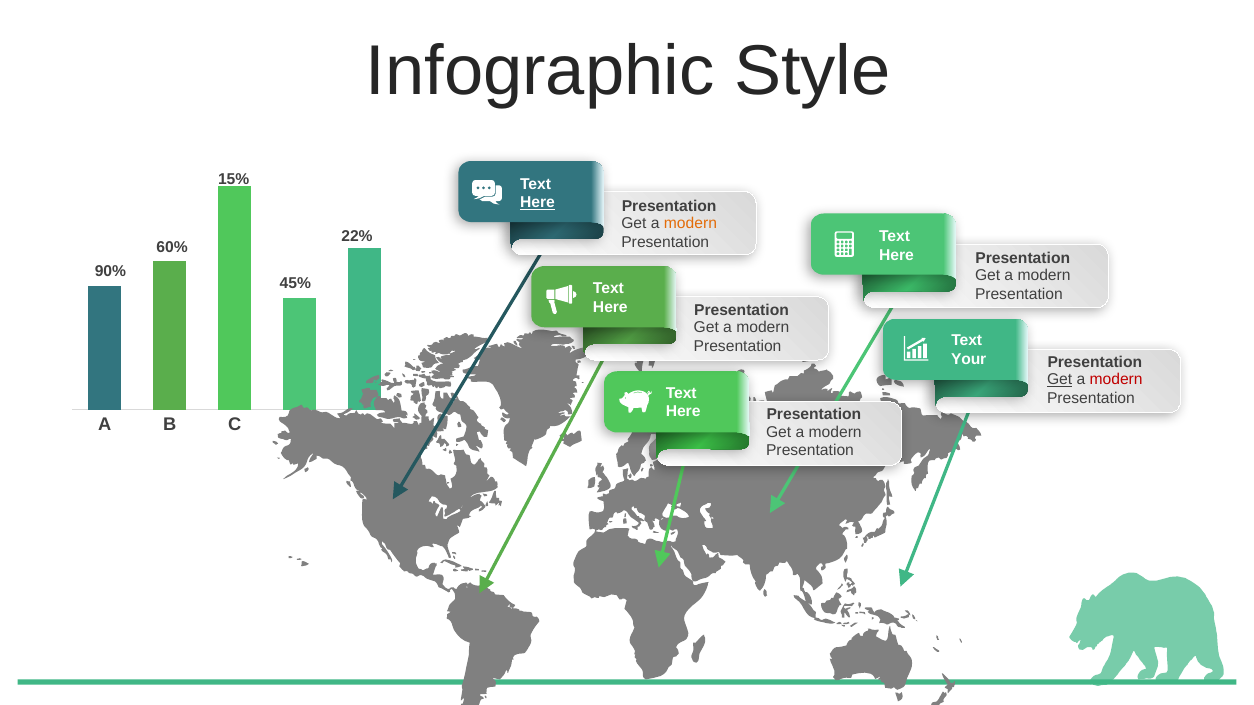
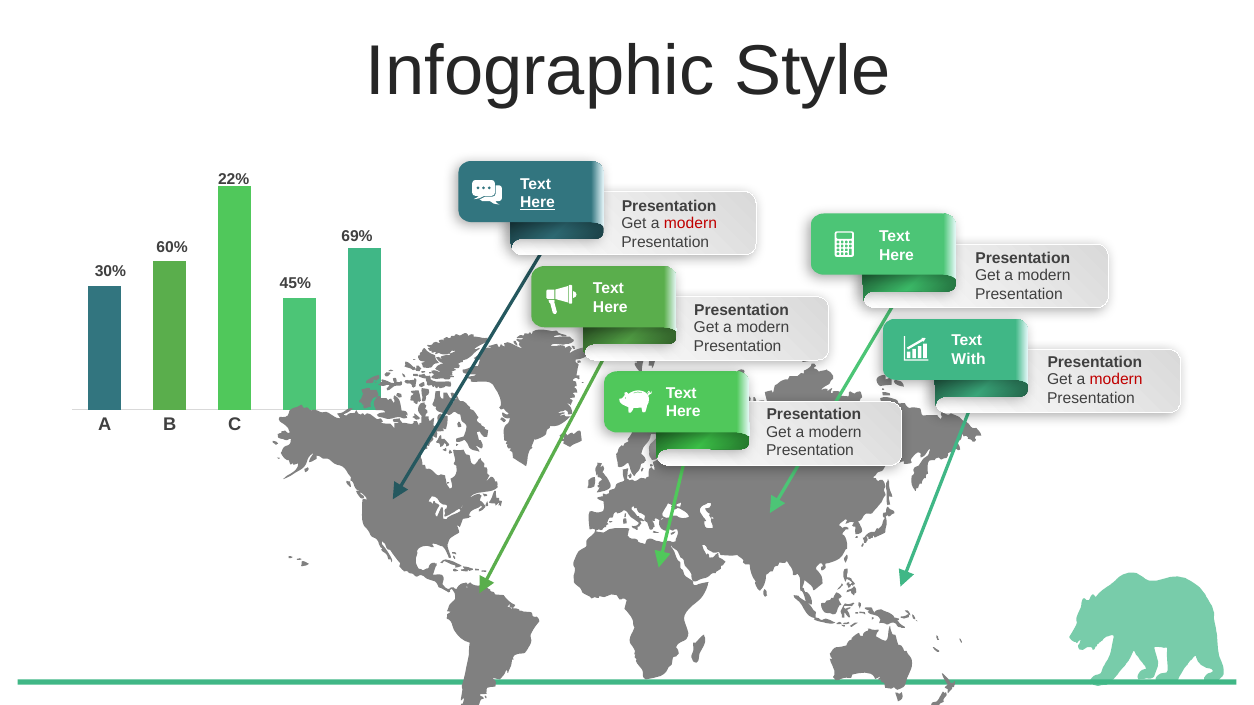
15%: 15% -> 22%
modern at (690, 223) colour: orange -> red
22%: 22% -> 69%
90%: 90% -> 30%
Your: Your -> With
Get at (1060, 380) underline: present -> none
